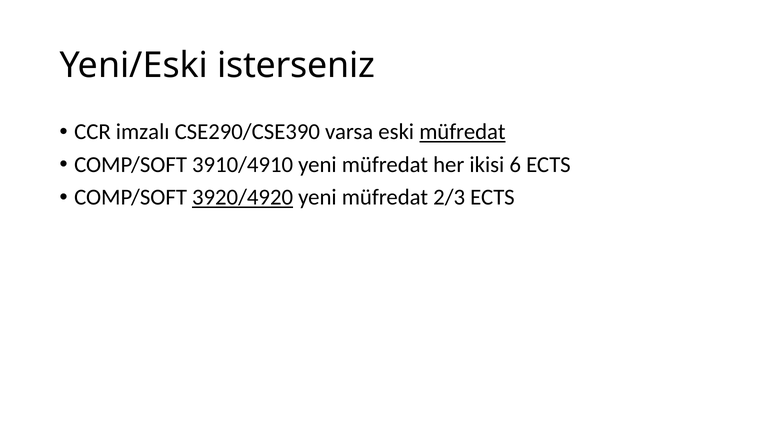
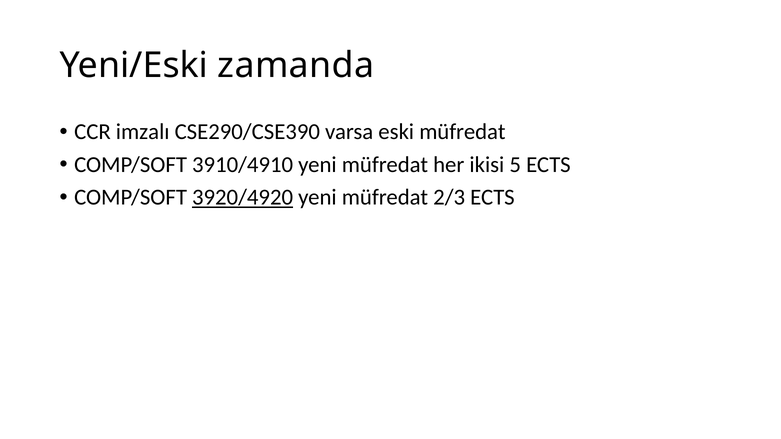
isterseniz: isterseniz -> zamanda
müfredat at (462, 132) underline: present -> none
6: 6 -> 5
